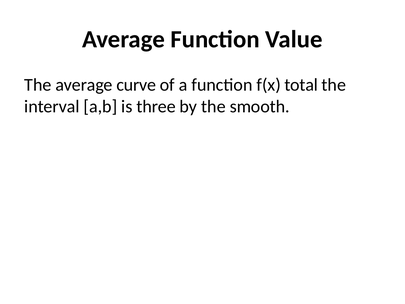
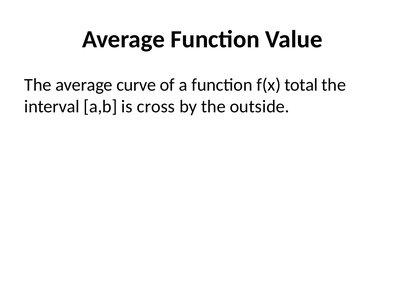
three: three -> cross
smooth: smooth -> outside
